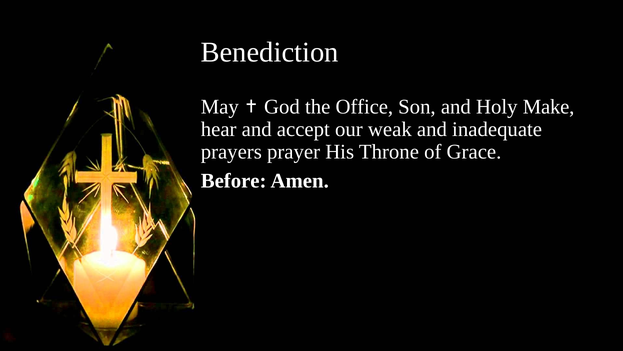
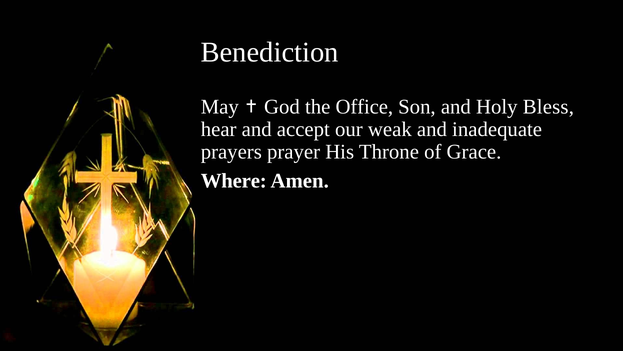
Make: Make -> Bless
Before: Before -> Where
